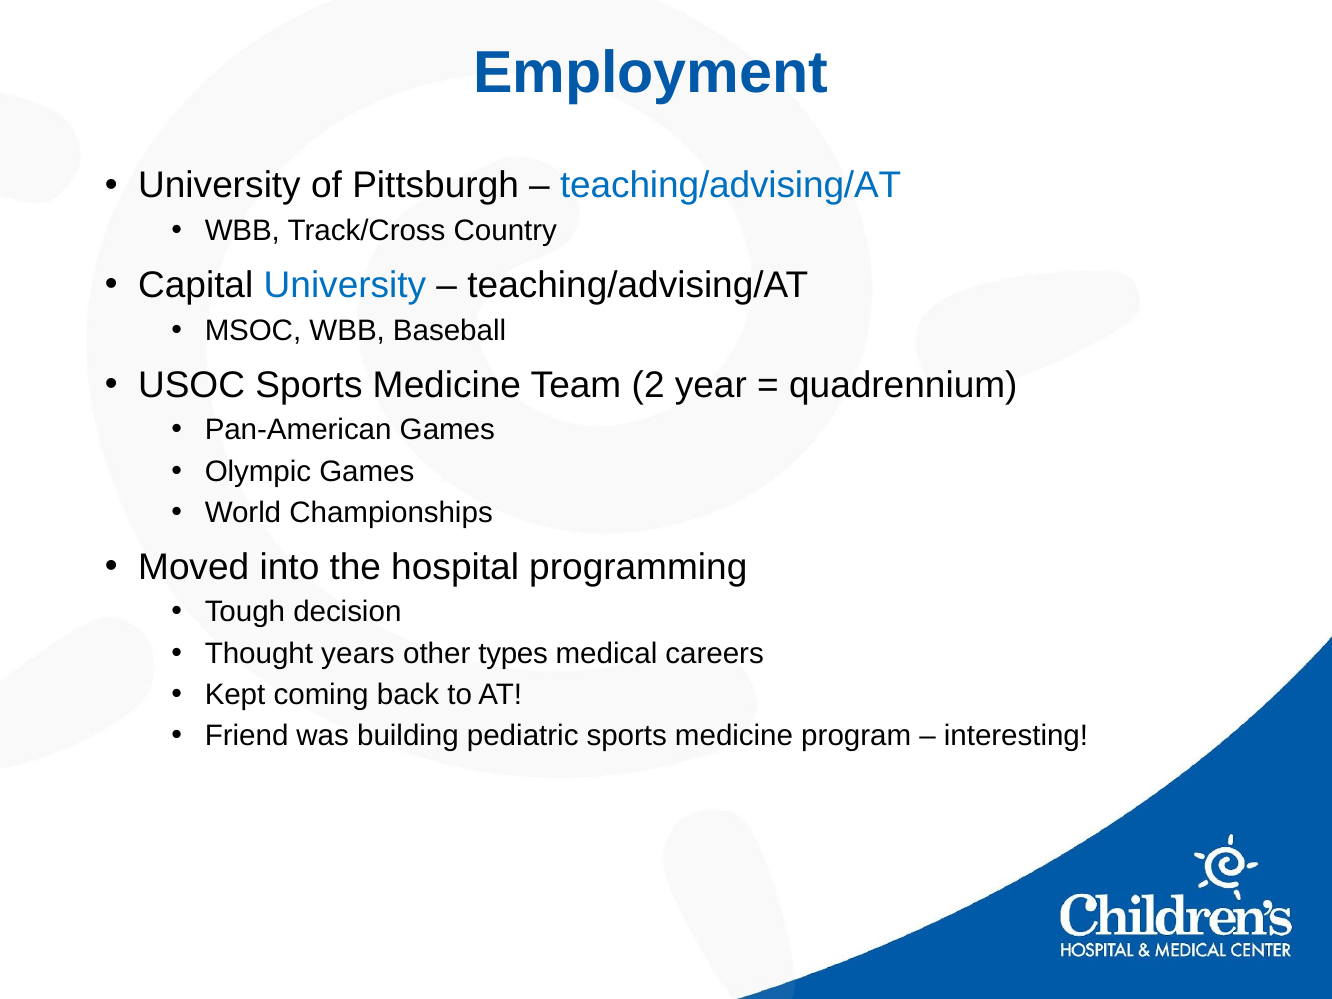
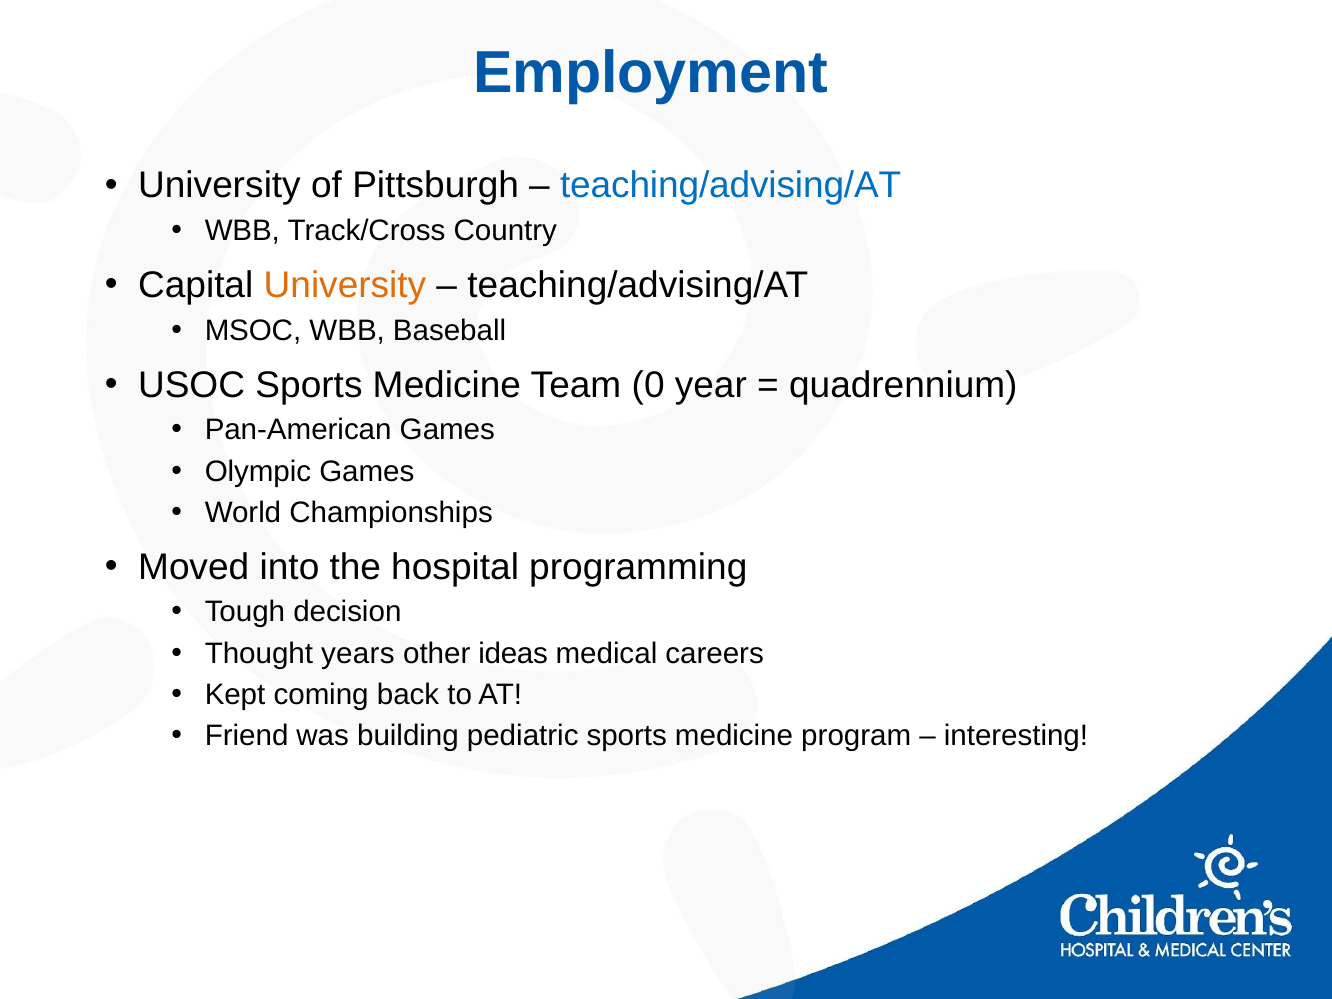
University at (345, 285) colour: blue -> orange
2: 2 -> 0
types: types -> ideas
